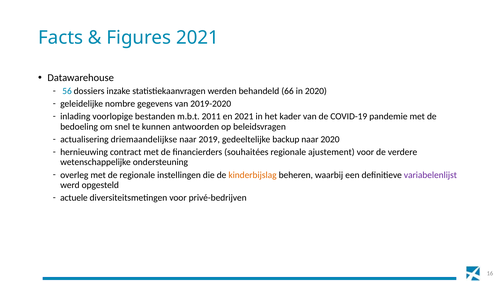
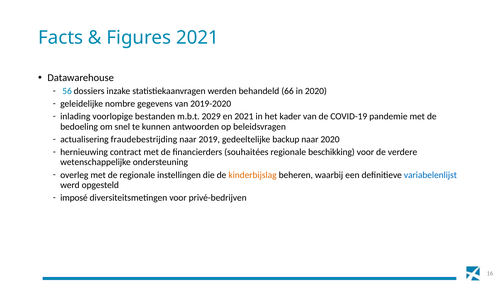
2011: 2011 -> 2029
driemaandelijkse: driemaandelijkse -> fraudebestrijding
ajustement: ajustement -> beschikking
variabelenlijst colour: purple -> blue
actuele: actuele -> imposé
